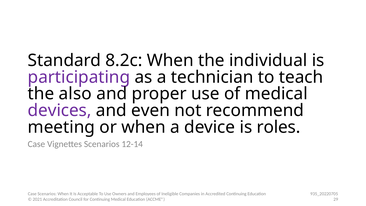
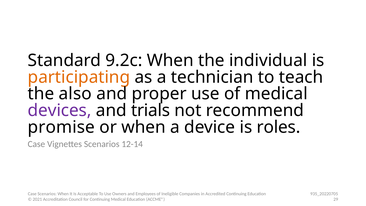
8.2c: 8.2c -> 9.2c
participating colour: purple -> orange
even: even -> trials
meeting: meeting -> promise
